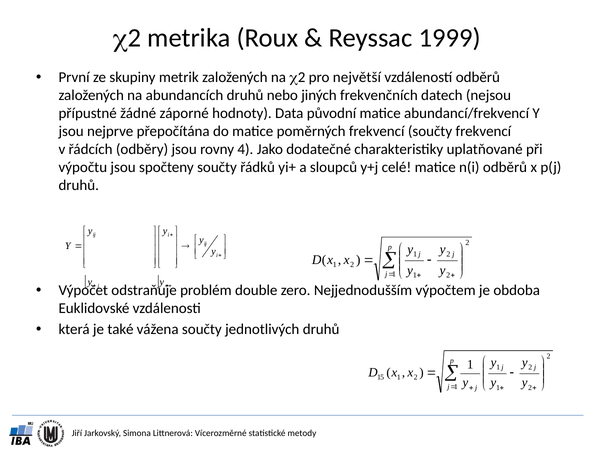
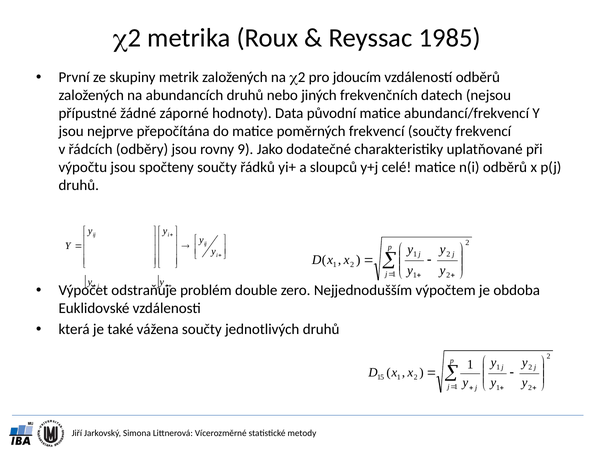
1999: 1999 -> 1985
největší: největší -> jdoucím
4: 4 -> 9
